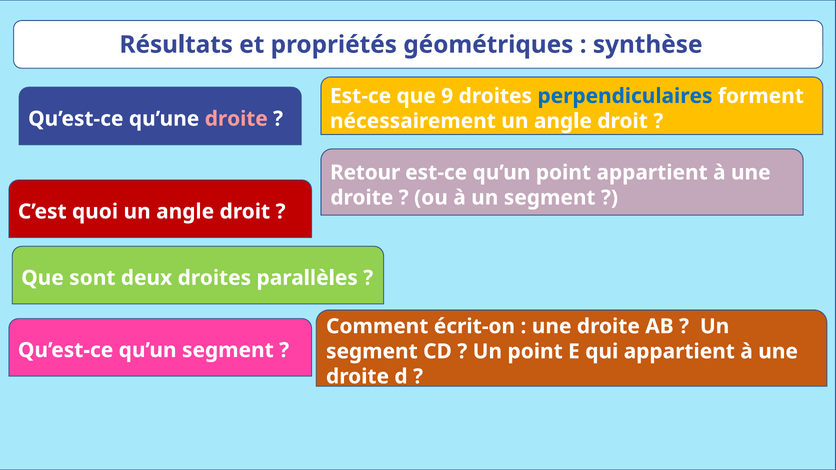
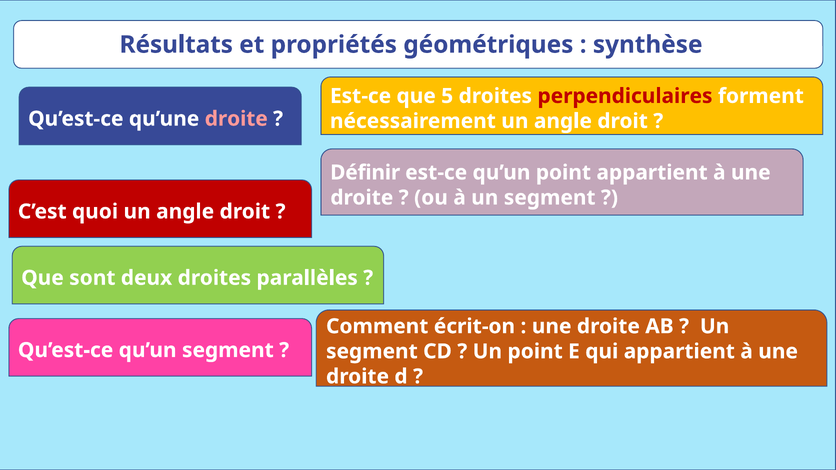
9: 9 -> 5
perpendiculaires colour: blue -> red
Retour: Retour -> Définir
